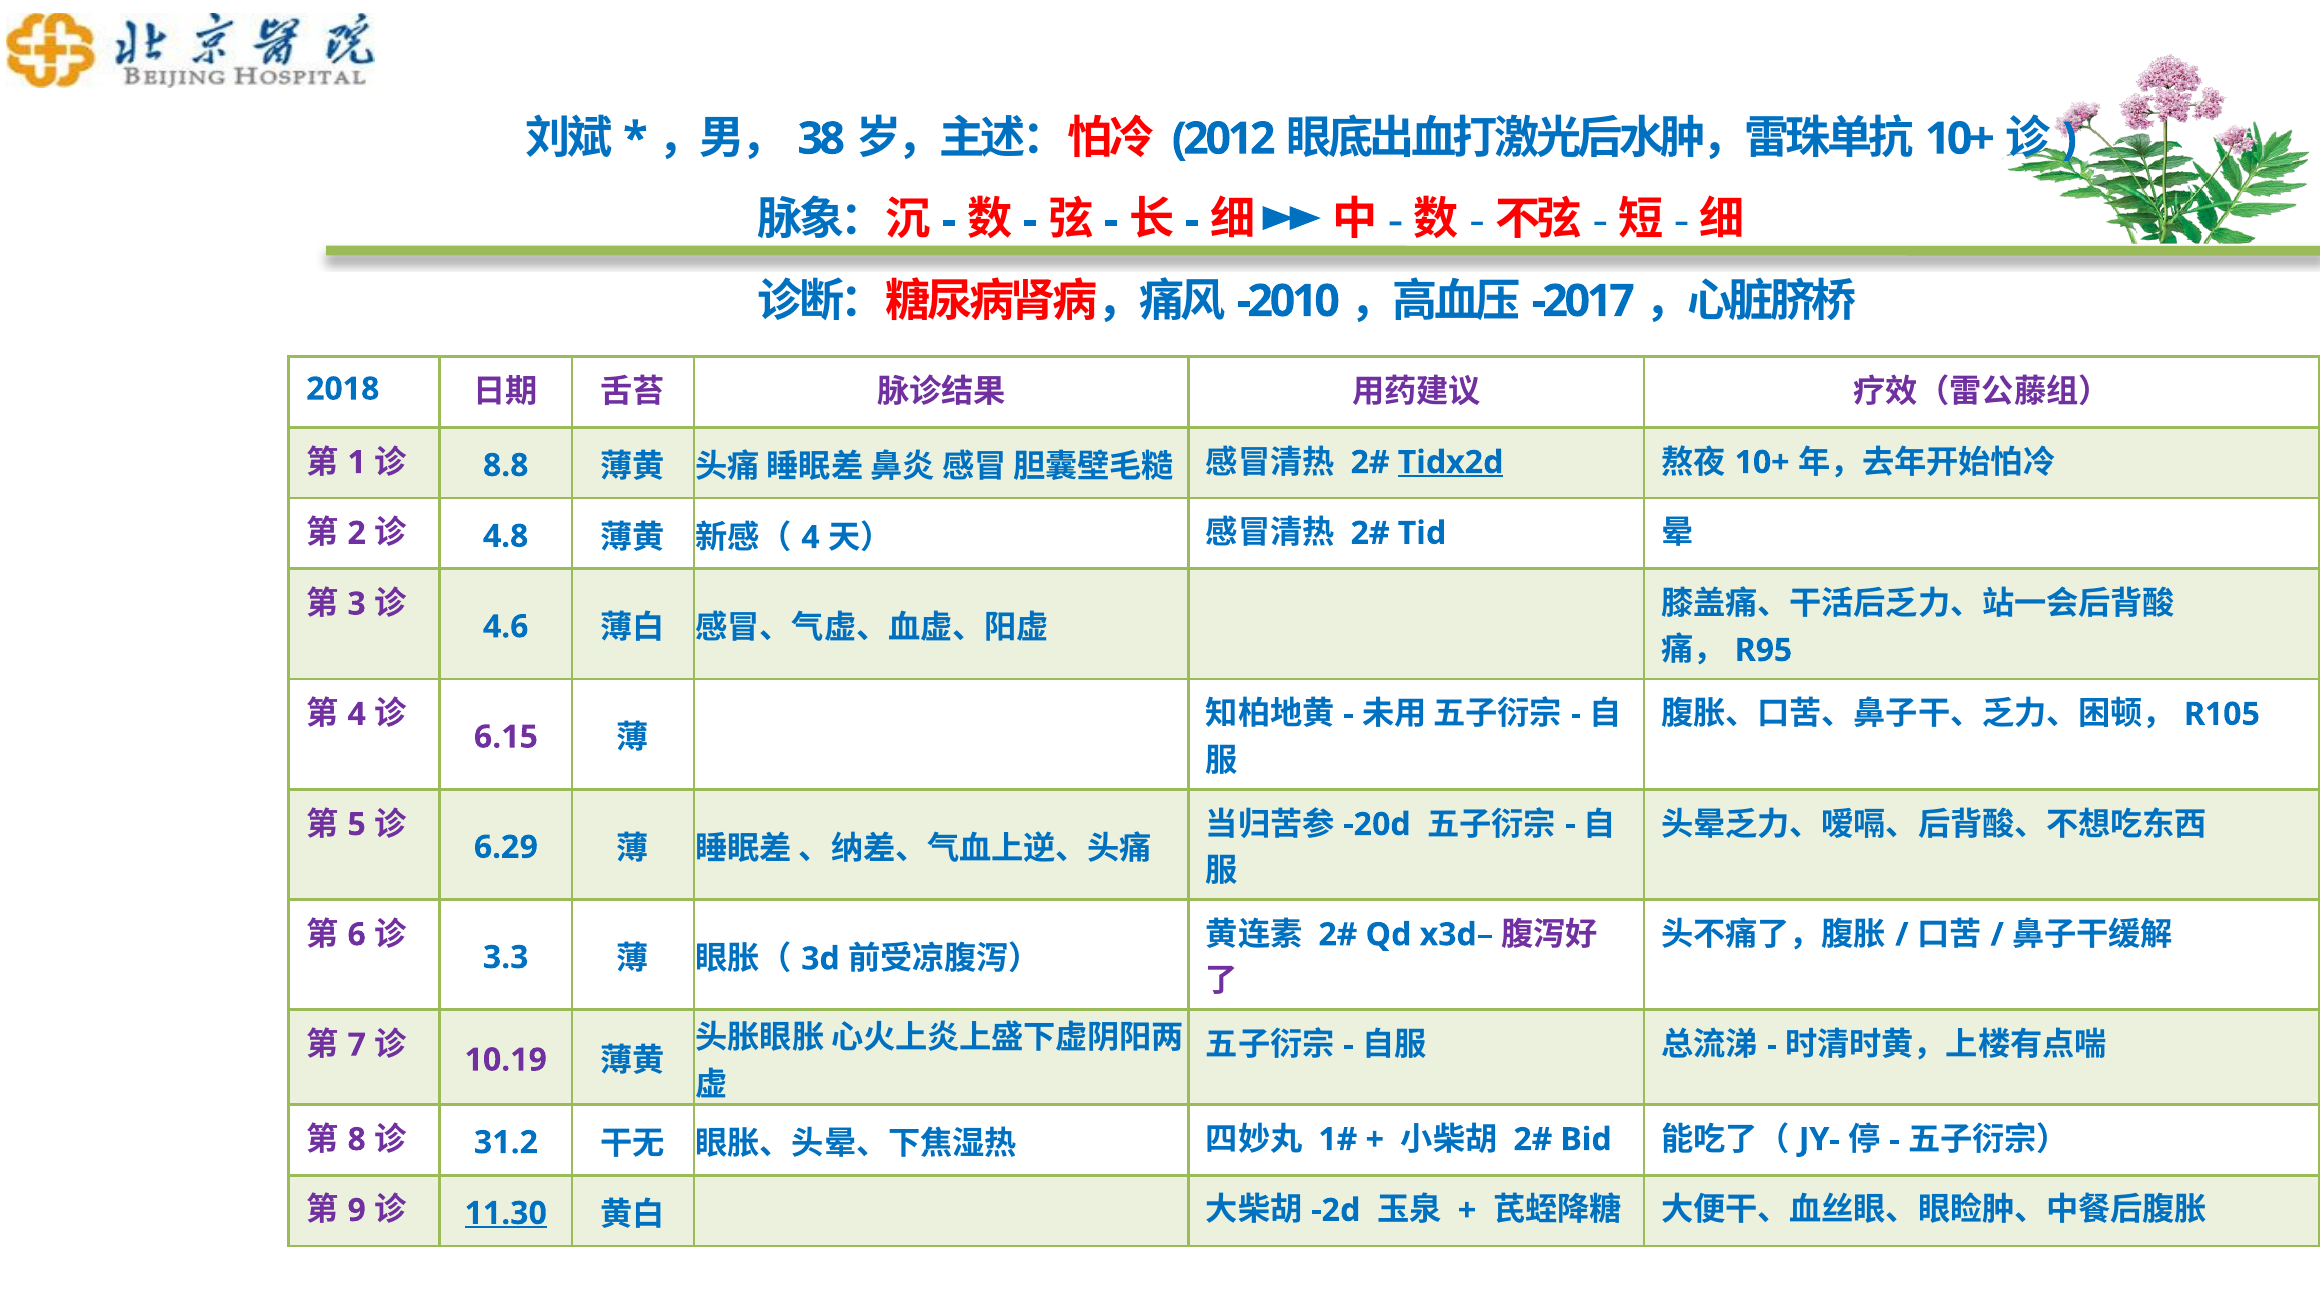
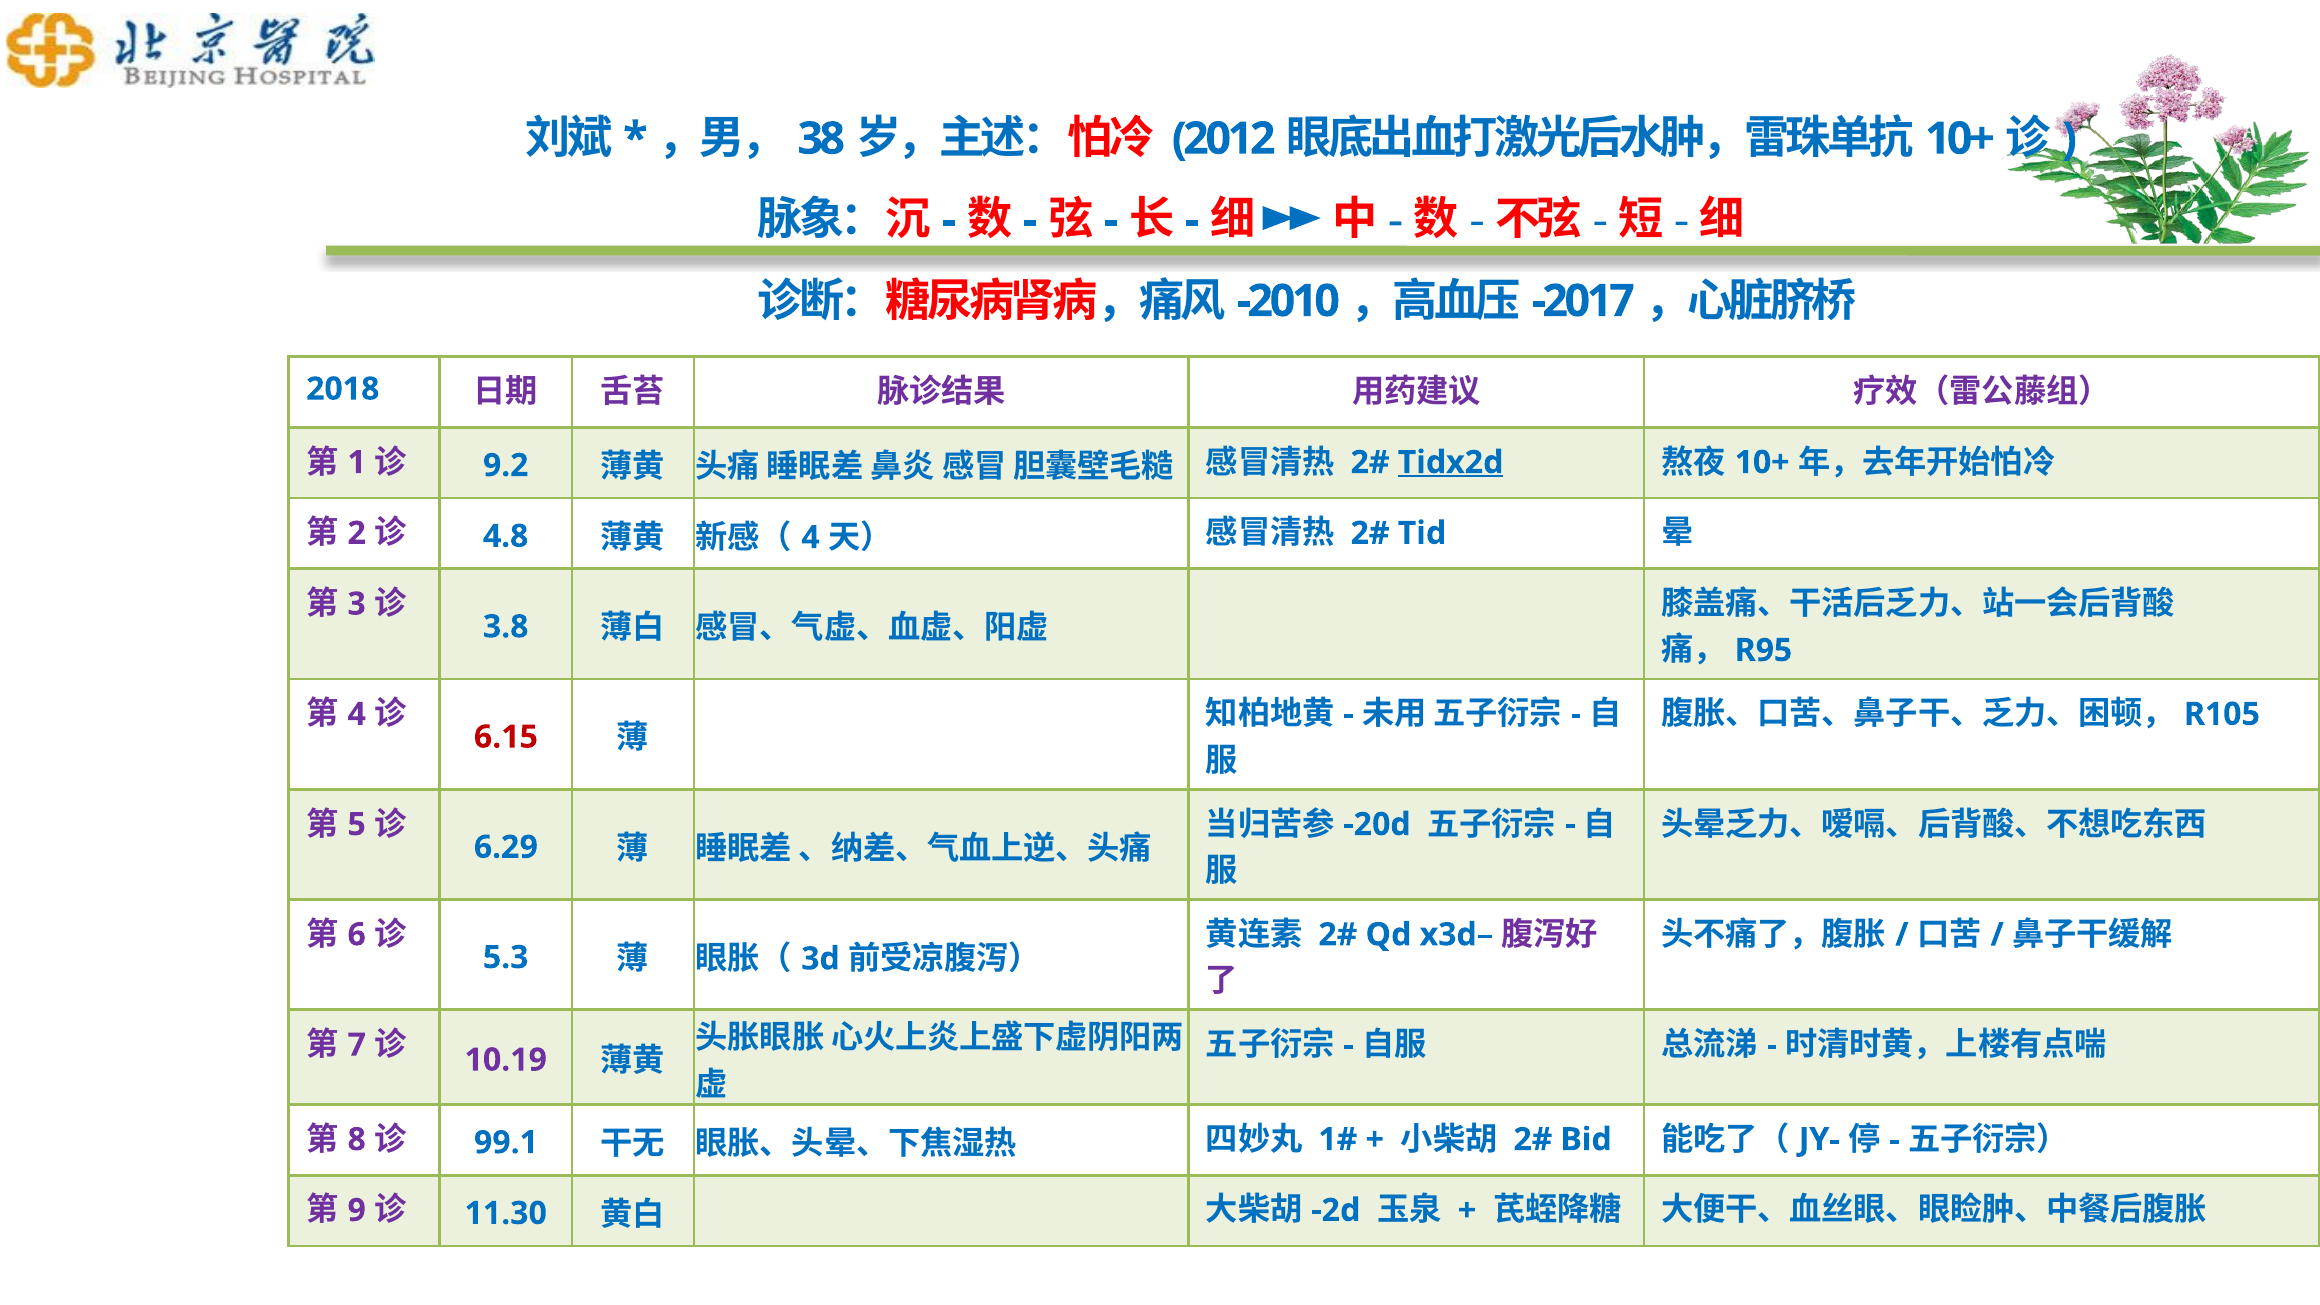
8.8: 8.8 -> 9.2
4.6: 4.6 -> 3.8
6.15 colour: purple -> red
3.3: 3.3 -> 5.3
31.2: 31.2 -> 99.1
11.30 underline: present -> none
